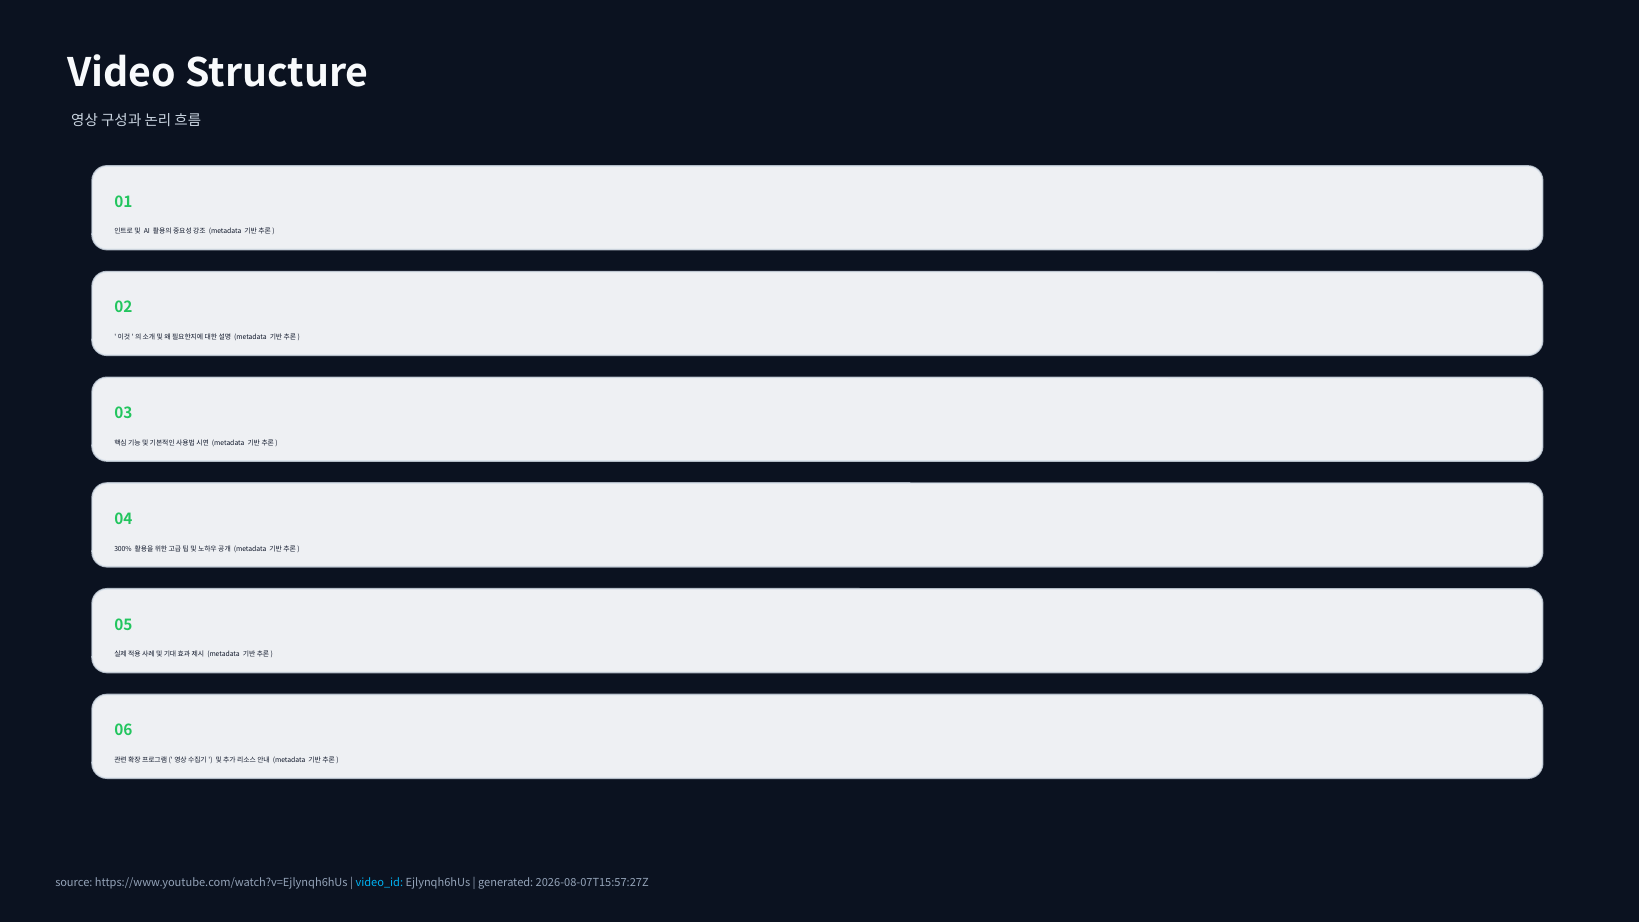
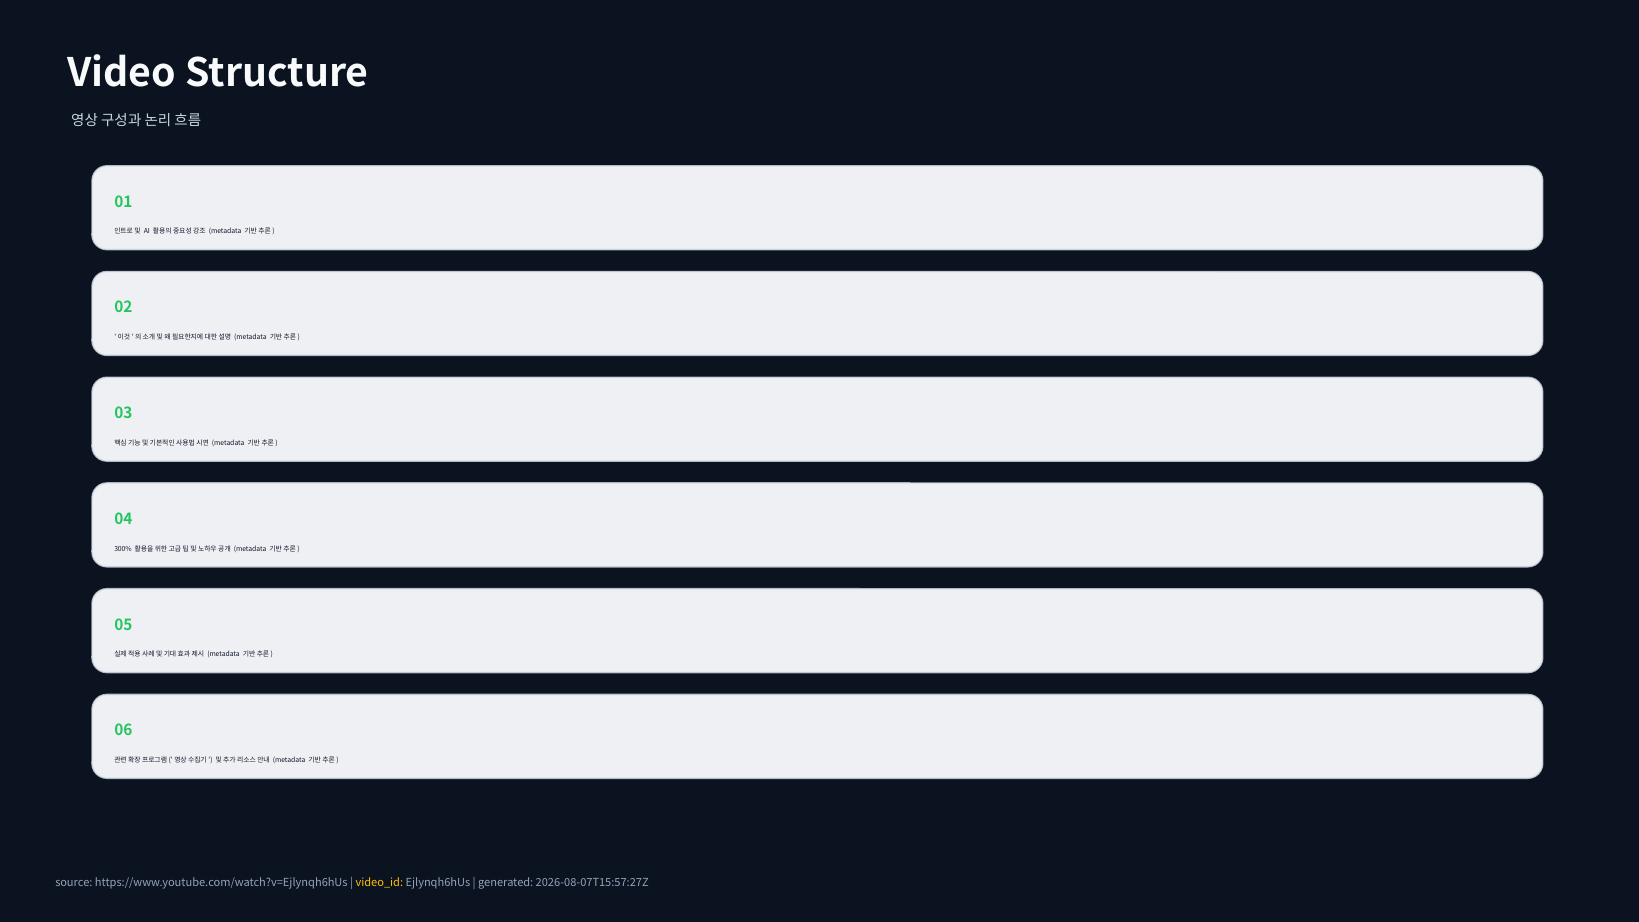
video_id colour: light blue -> yellow
